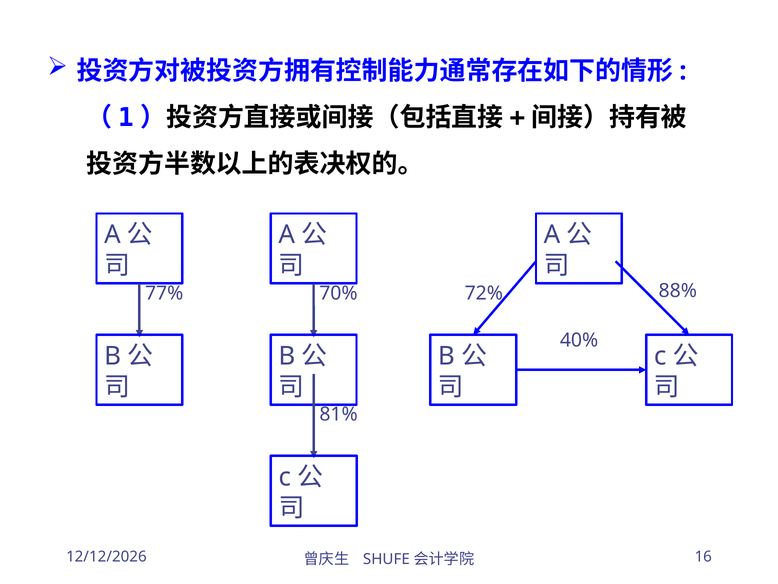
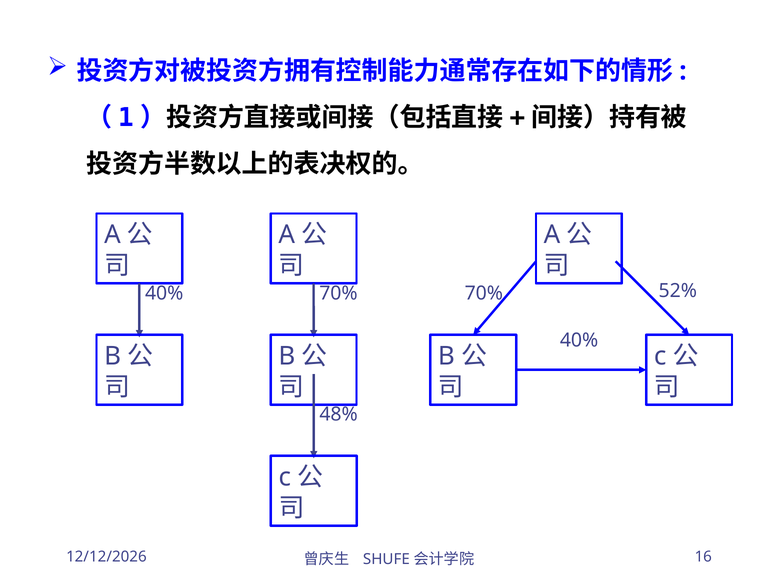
88%: 88% -> 52%
77% at (164, 293): 77% -> 40%
72% at (484, 293): 72% -> 70%
81%: 81% -> 48%
